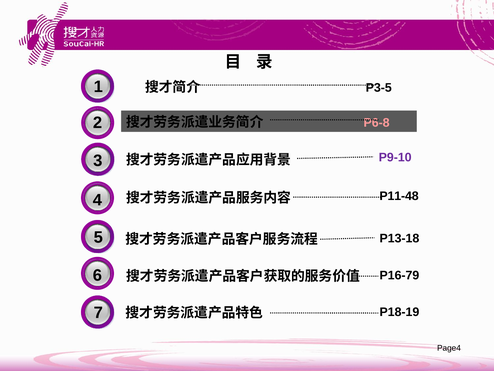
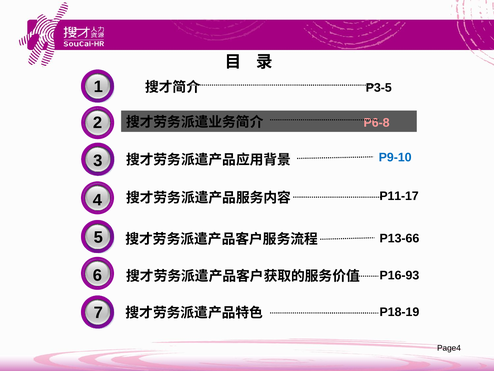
P9-10 colour: purple -> blue
P11-48: P11-48 -> P11-17
P13-18: P13-18 -> P13-66
P16-79: P16-79 -> P16-93
